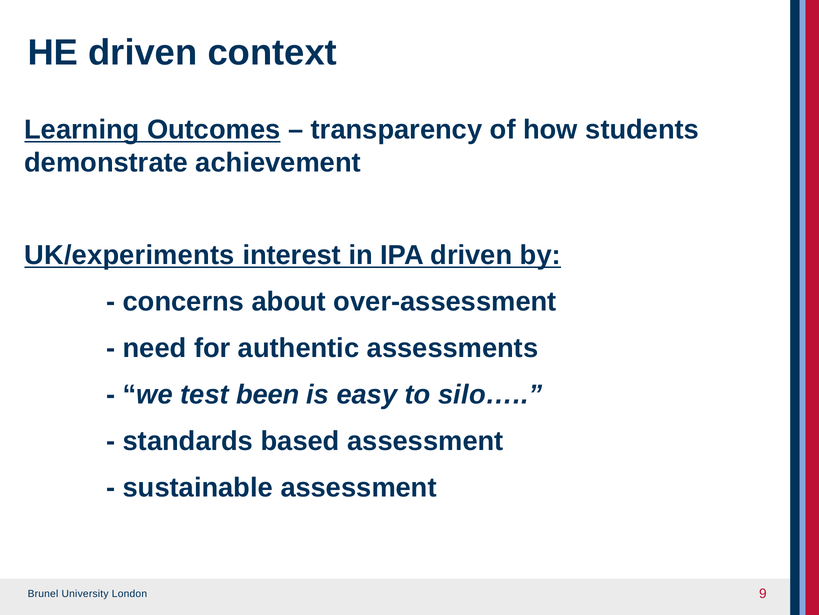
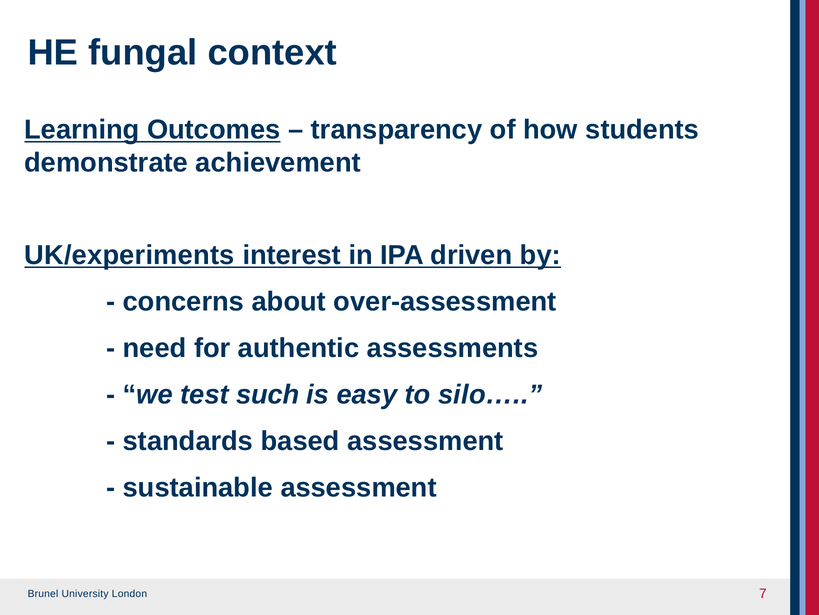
HE driven: driven -> fungal
been: been -> such
9: 9 -> 7
